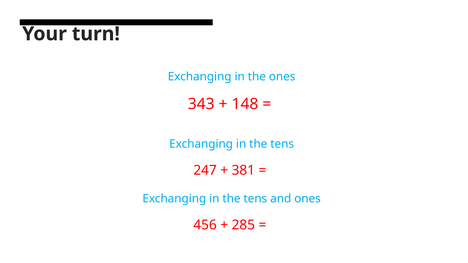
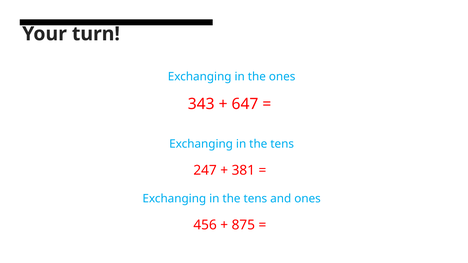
148: 148 -> 647
285: 285 -> 875
